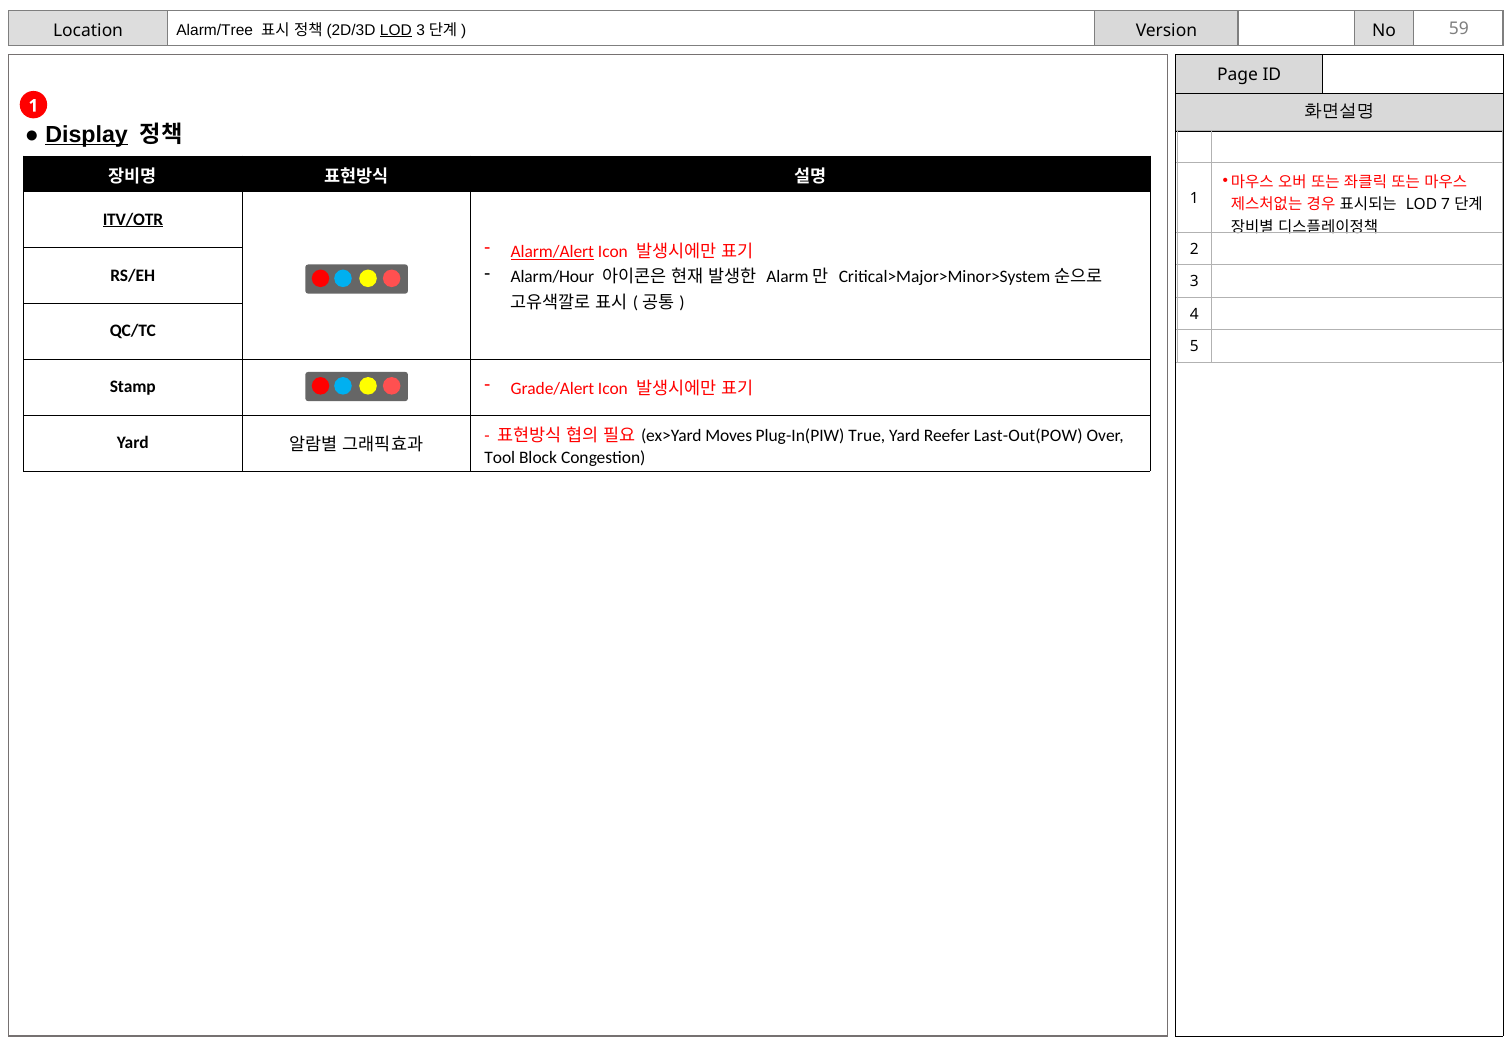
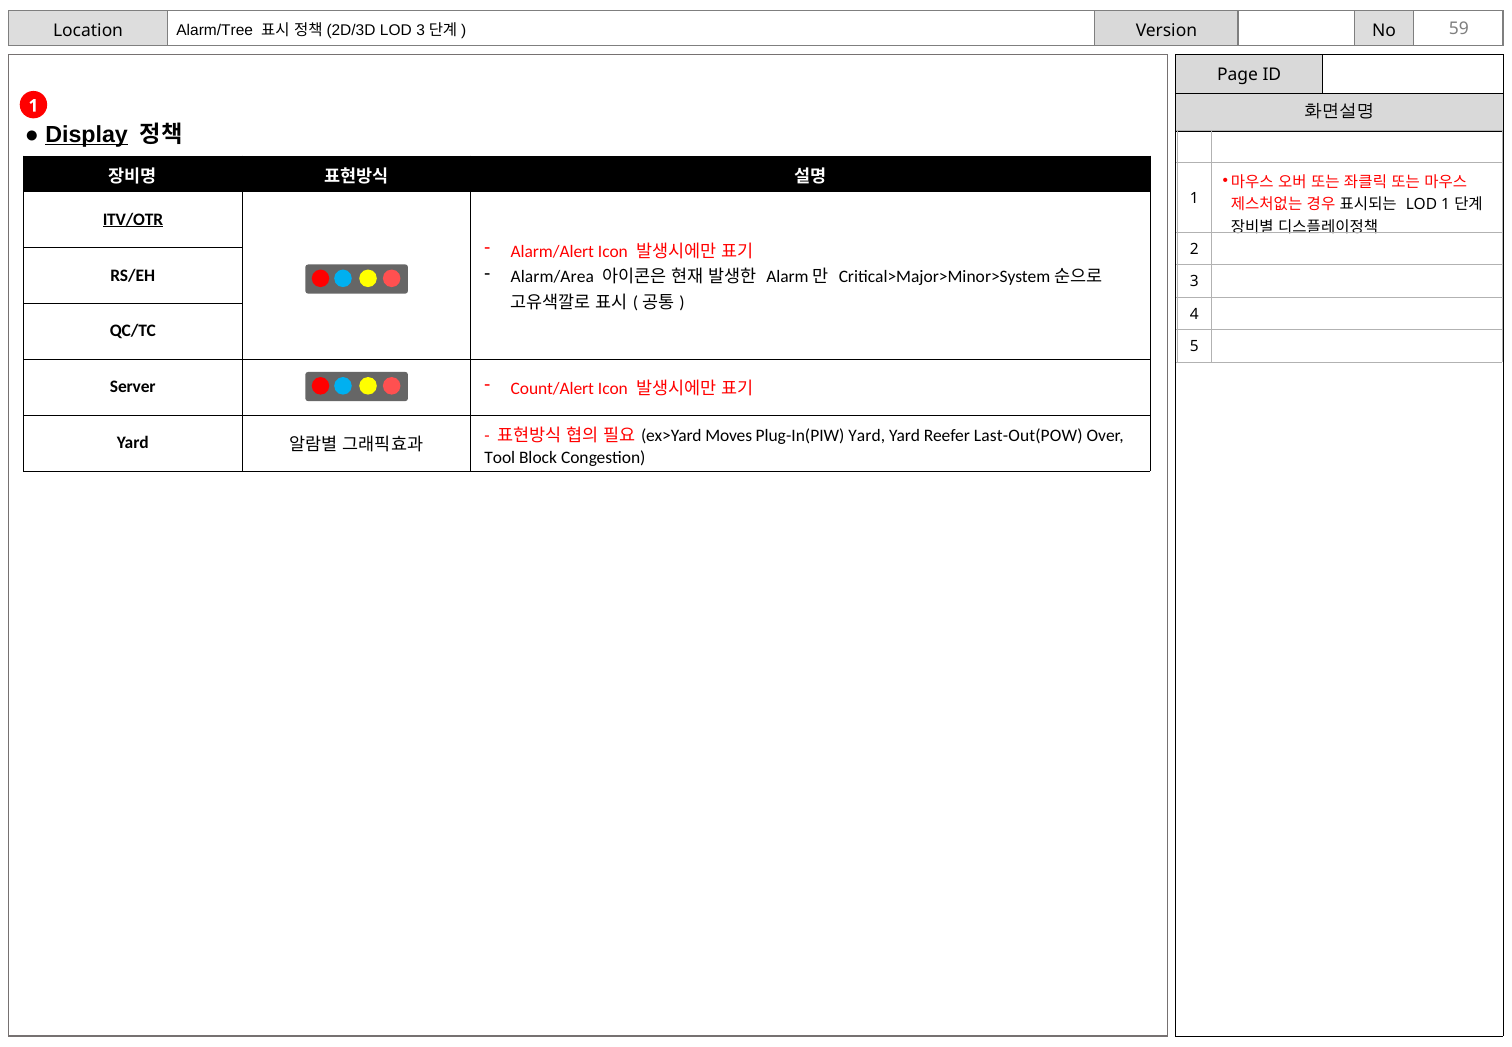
LOD at (396, 30) underline: present -> none
LOD 7: 7 -> 1
Alarm/Alert underline: present -> none
Alarm/Hour: Alarm/Hour -> Alarm/Area
Stamp: Stamp -> Server
Grade/Alert: Grade/Alert -> Count/Alert
Plug-In(PIW True: True -> Yard
